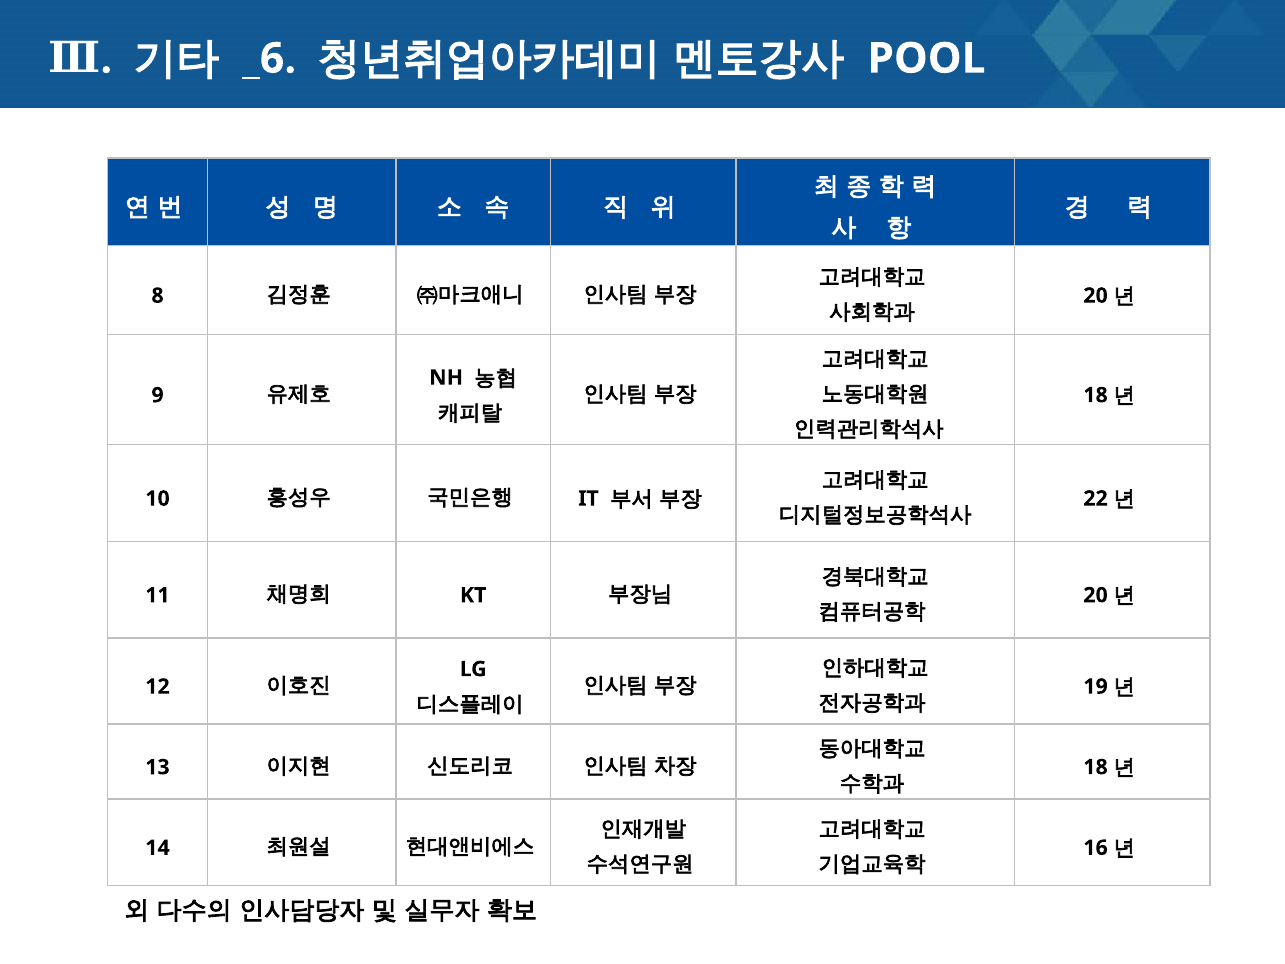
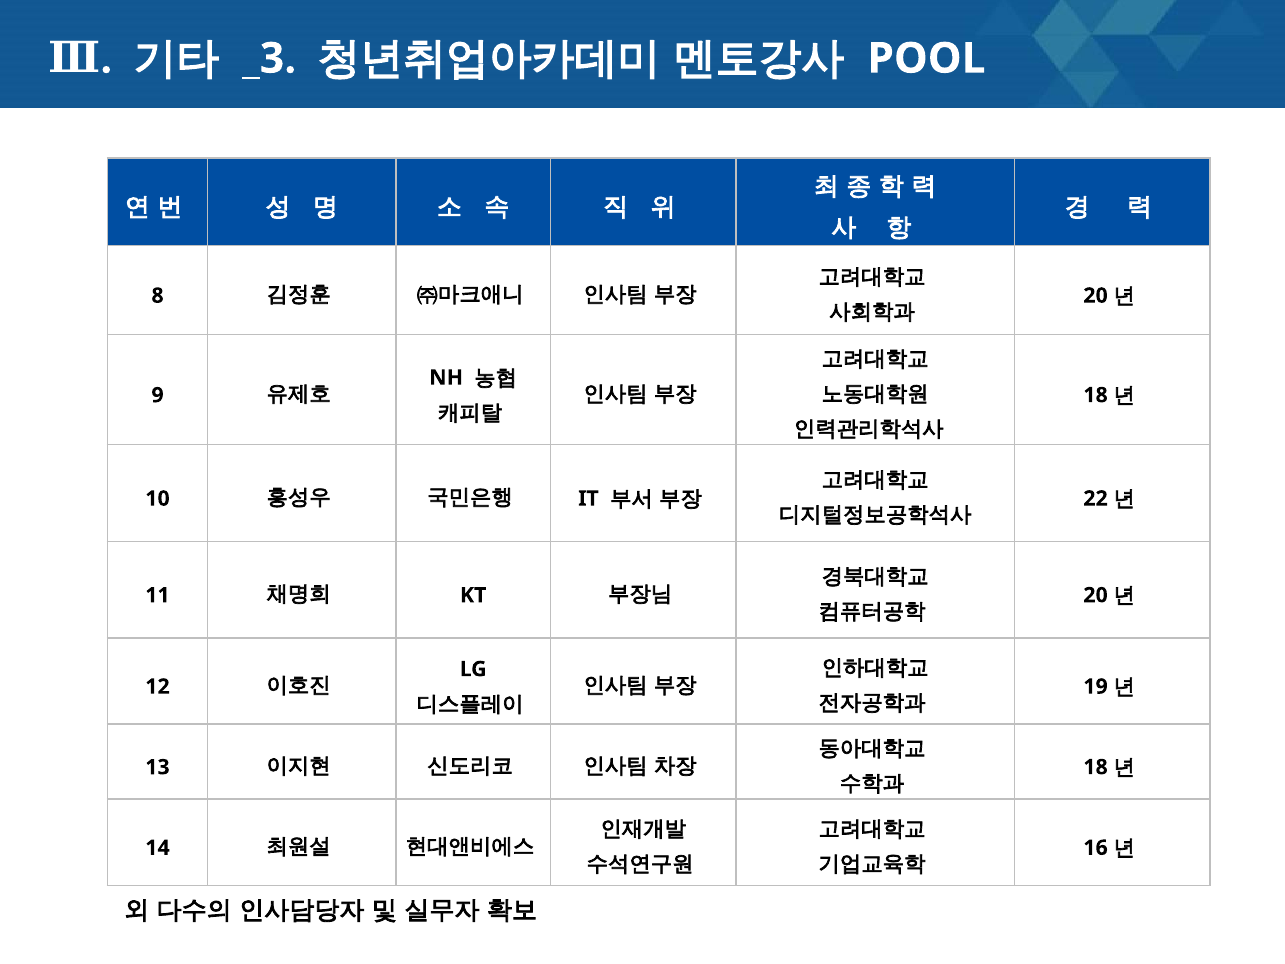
_6: _6 -> _3
